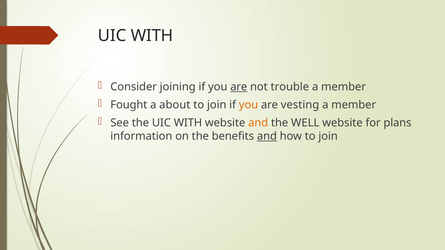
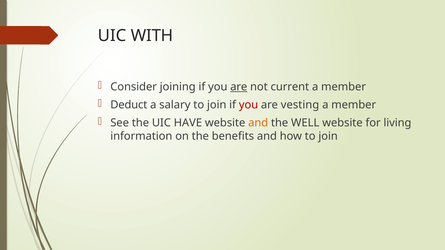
trouble: trouble -> current
Fought: Fought -> Deduct
about: about -> salary
you at (248, 105) colour: orange -> red
the UIC WITH: WITH -> HAVE
plans: plans -> living
and at (267, 136) underline: present -> none
